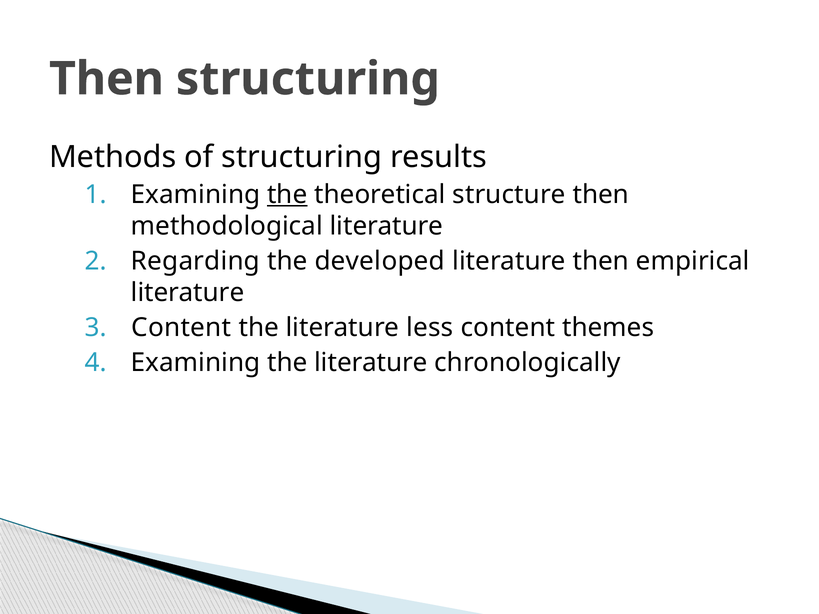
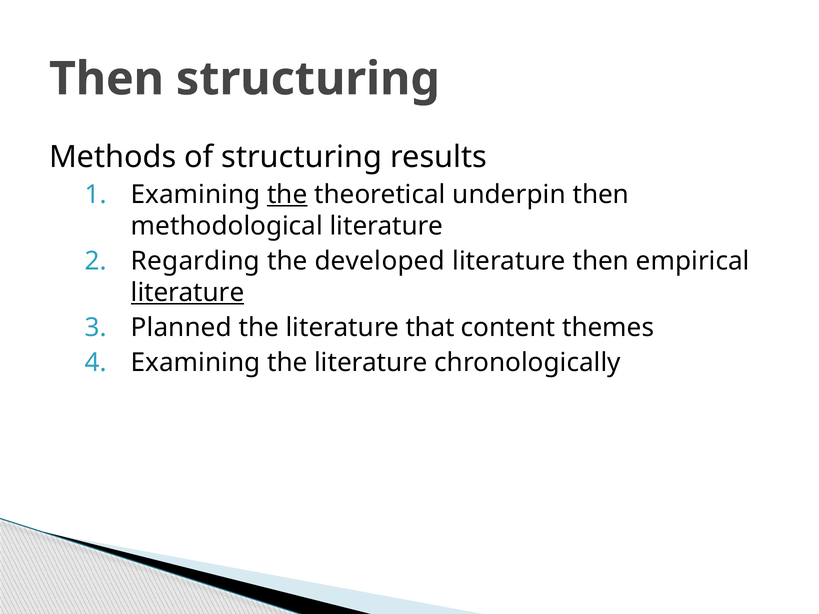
structure: structure -> underpin
literature at (188, 293) underline: none -> present
Content at (181, 328): Content -> Planned
less: less -> that
